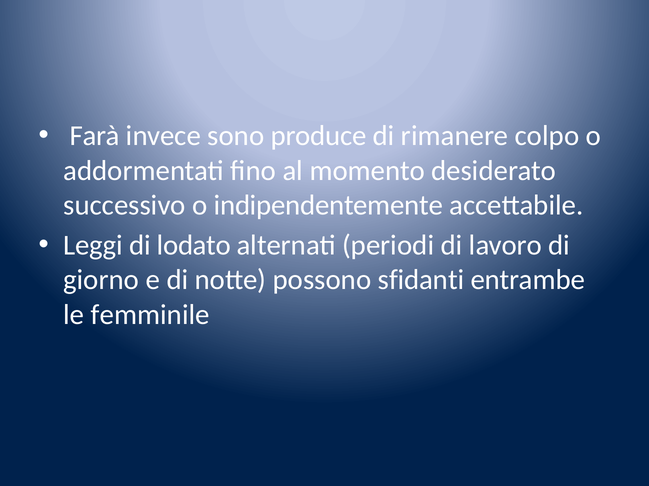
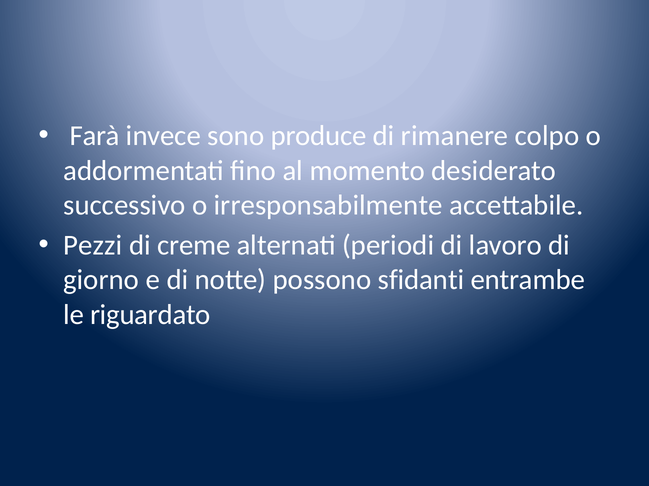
indipendentemente: indipendentemente -> irresponsabilmente
Leggi: Leggi -> Pezzi
lodato: lodato -> creme
femminile: femminile -> riguardato
